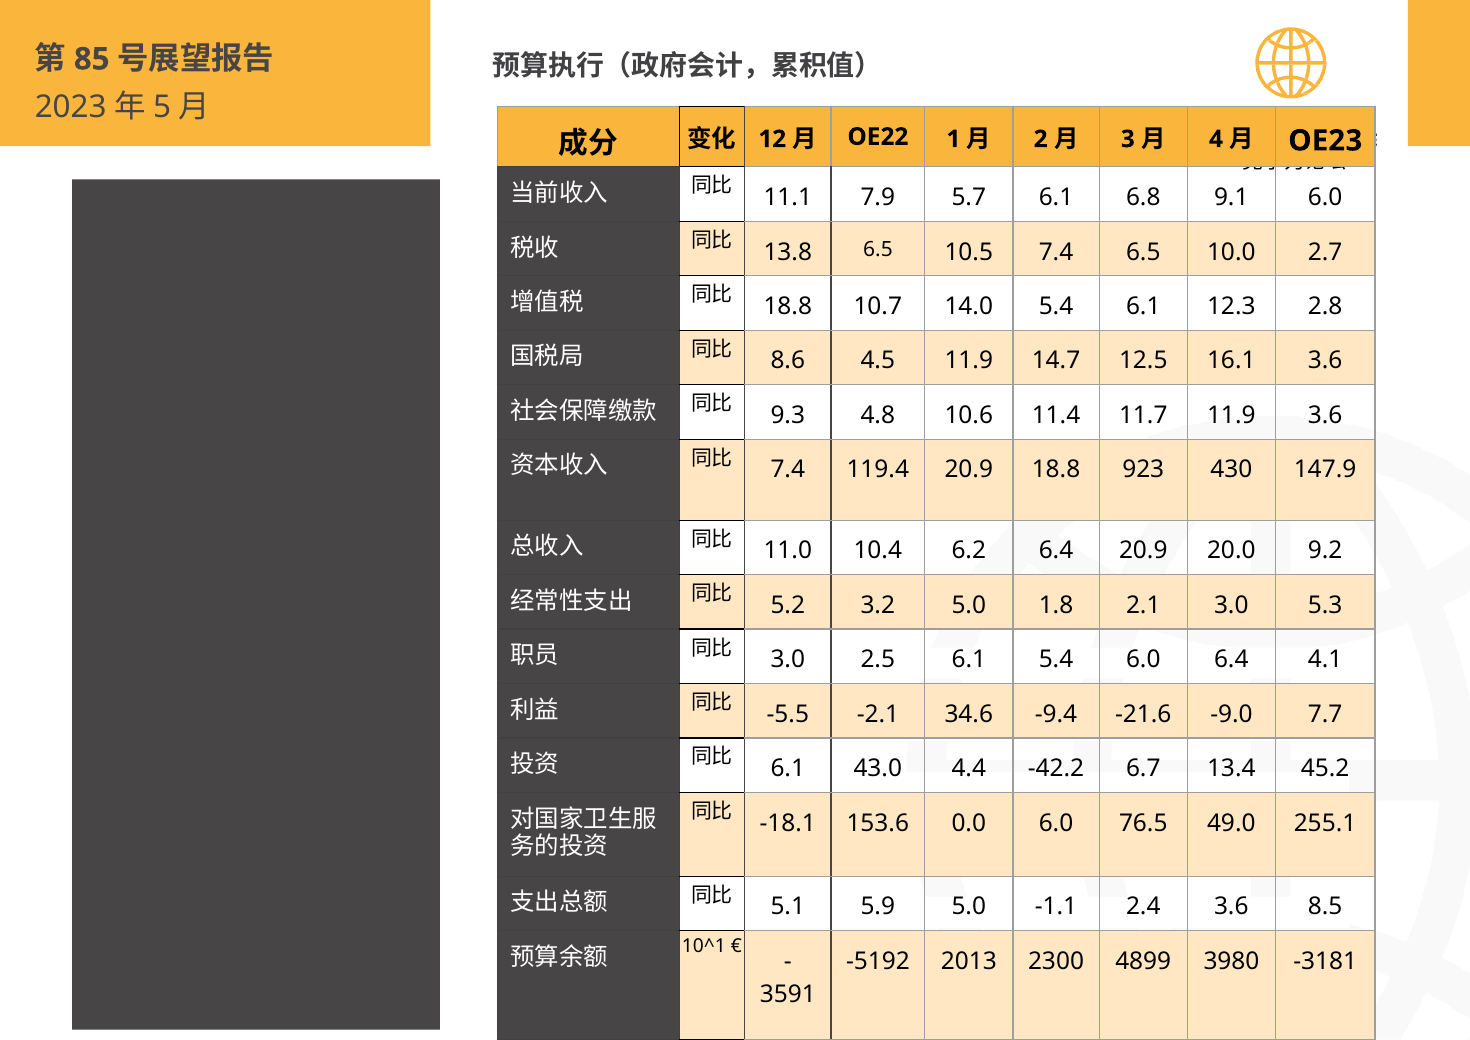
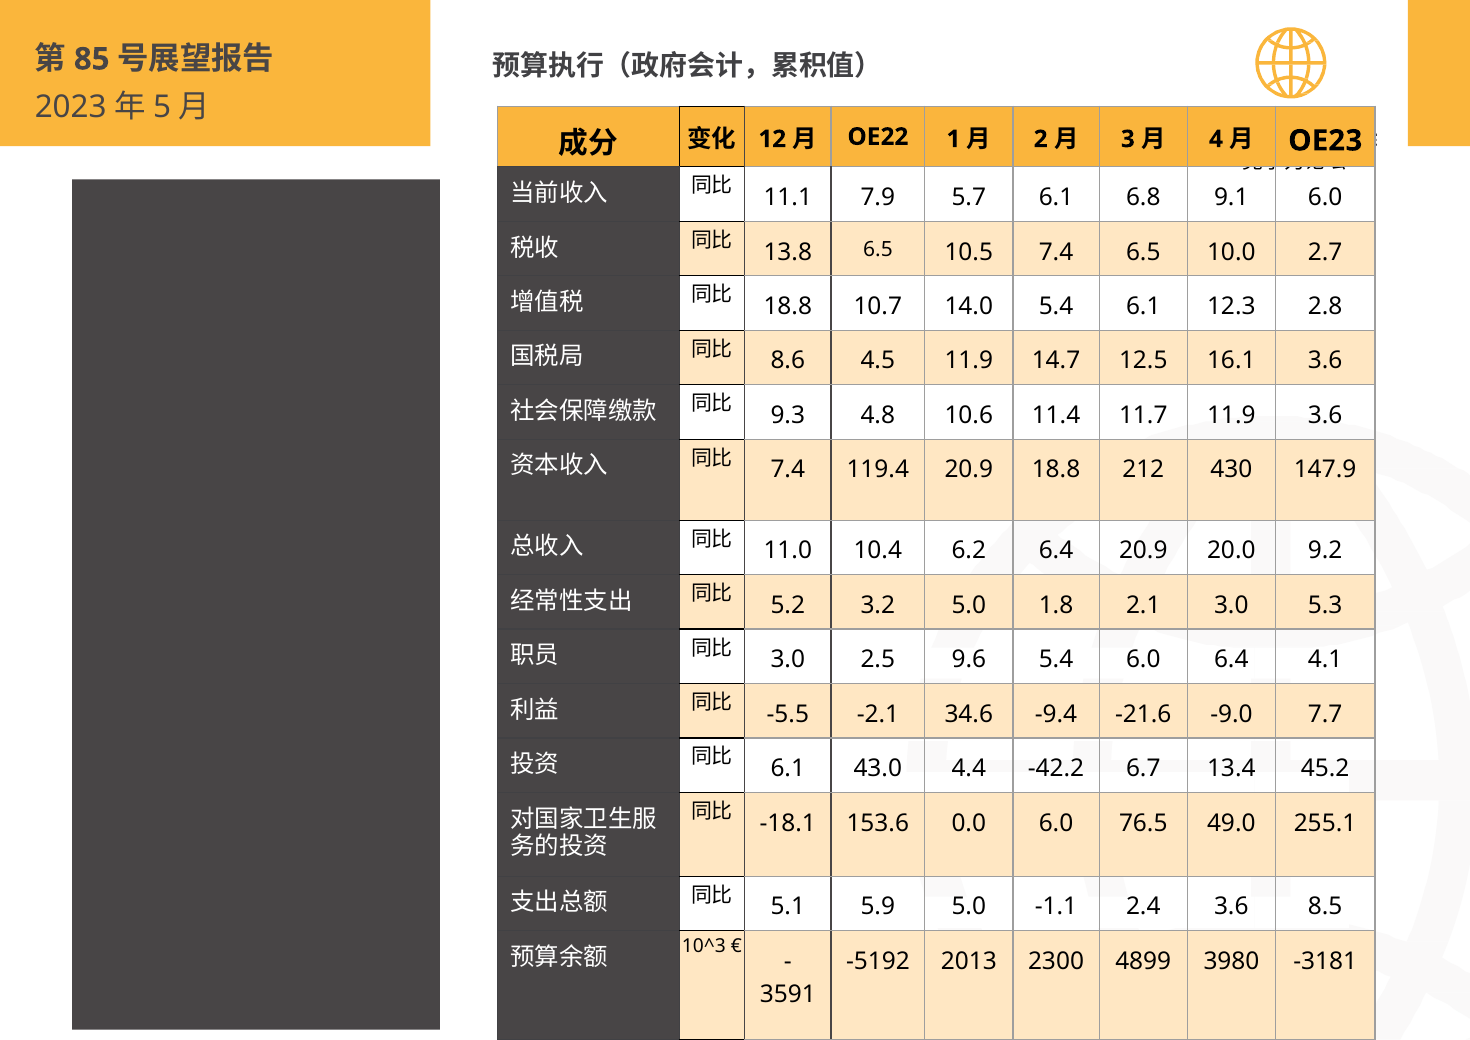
923: 923 -> 212
2.5 6.1: 6.1 -> 9.6
10^1: 10^1 -> 10^3
